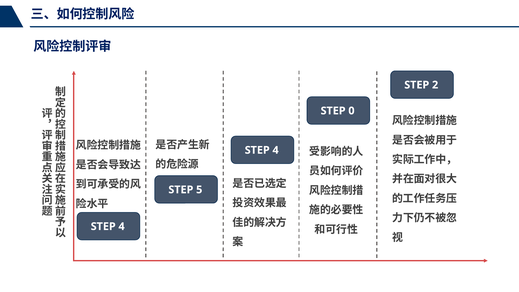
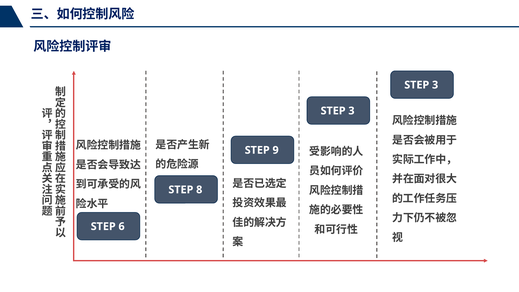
2 at (435, 85): 2 -> 3
0 at (351, 111): 0 -> 3
4 at (276, 150): 4 -> 9
5: 5 -> 8
4 at (122, 226): 4 -> 6
